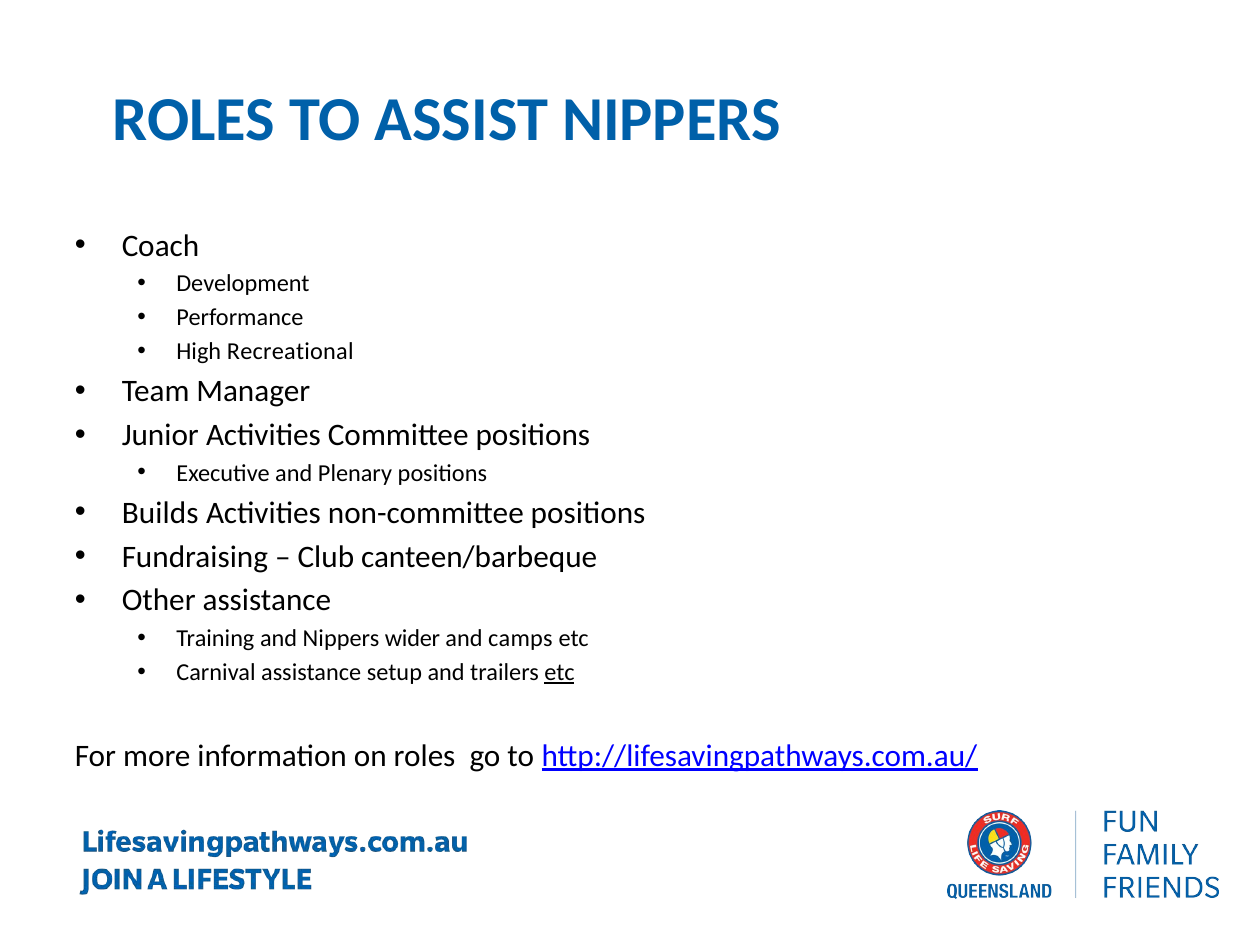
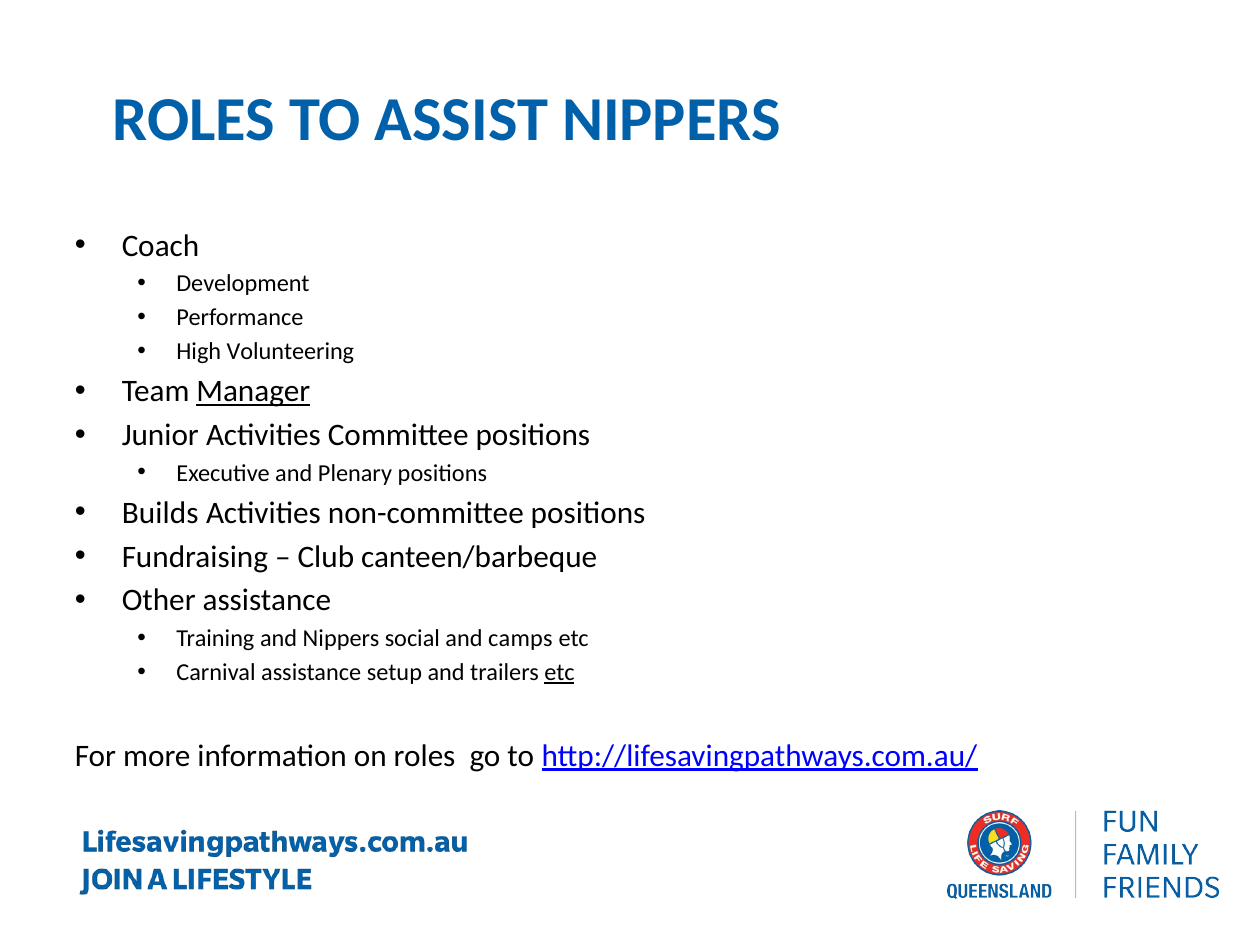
Recreational: Recreational -> Volunteering
Manager underline: none -> present
wider: wider -> social
